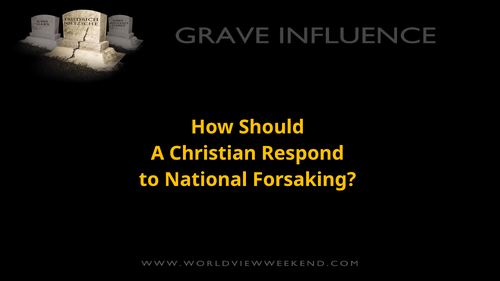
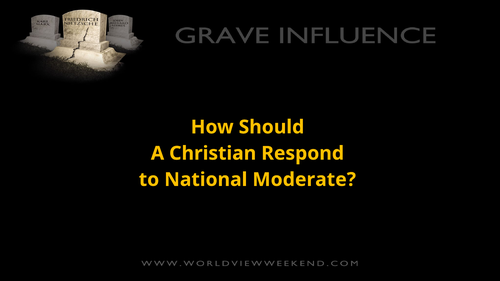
Forsaking: Forsaking -> Moderate
